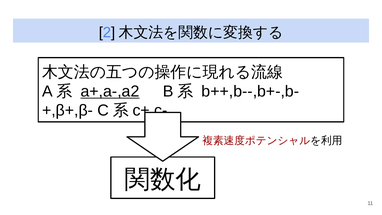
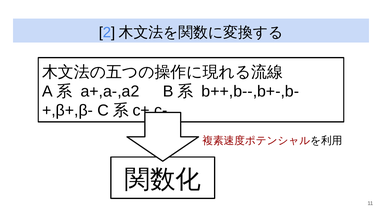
a+,a-,a2 underline: present -> none
